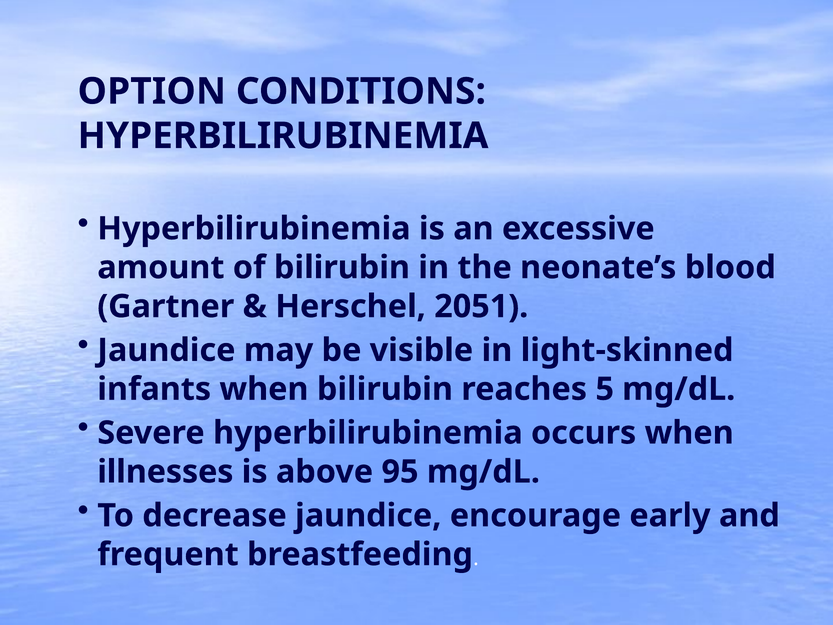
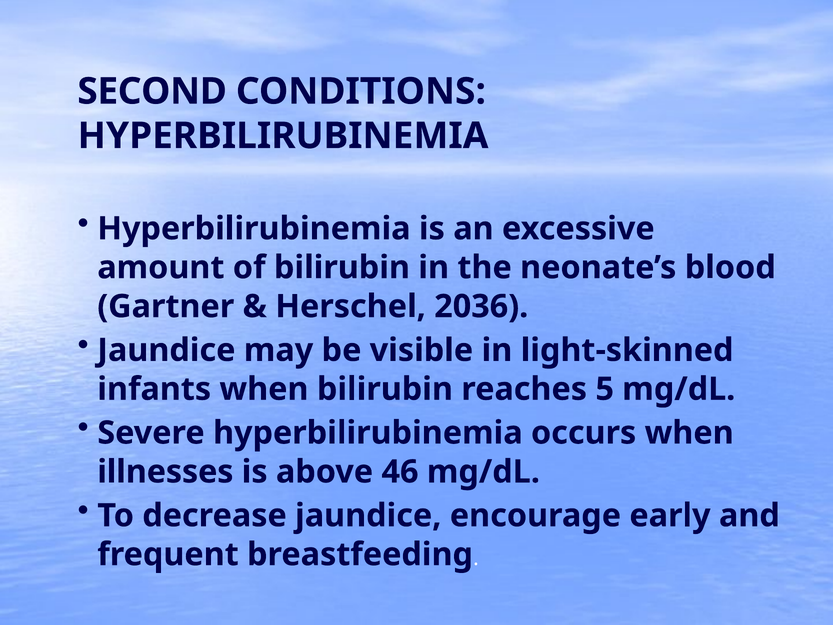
OPTION: OPTION -> SECOND
2051: 2051 -> 2036
95: 95 -> 46
